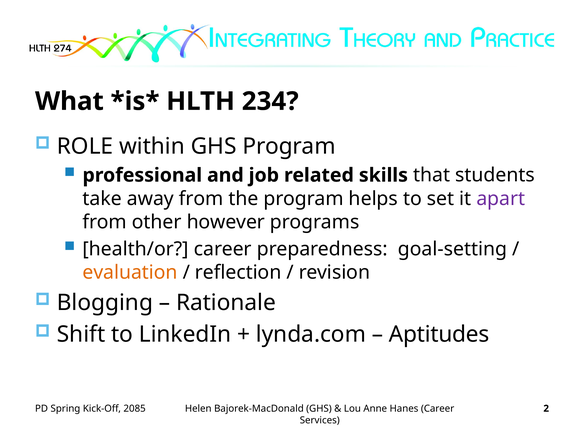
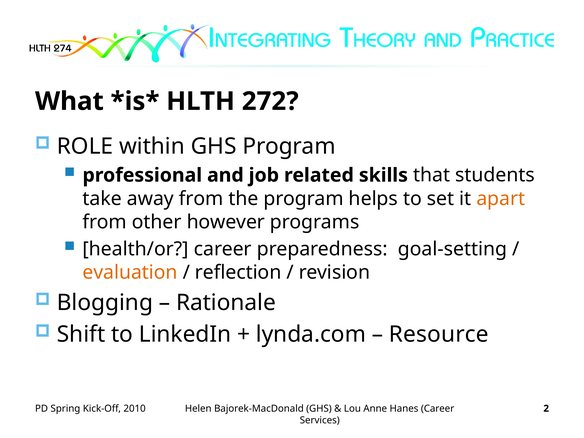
234: 234 -> 272
apart colour: purple -> orange
Aptitudes: Aptitudes -> Resource
2085: 2085 -> 2010
